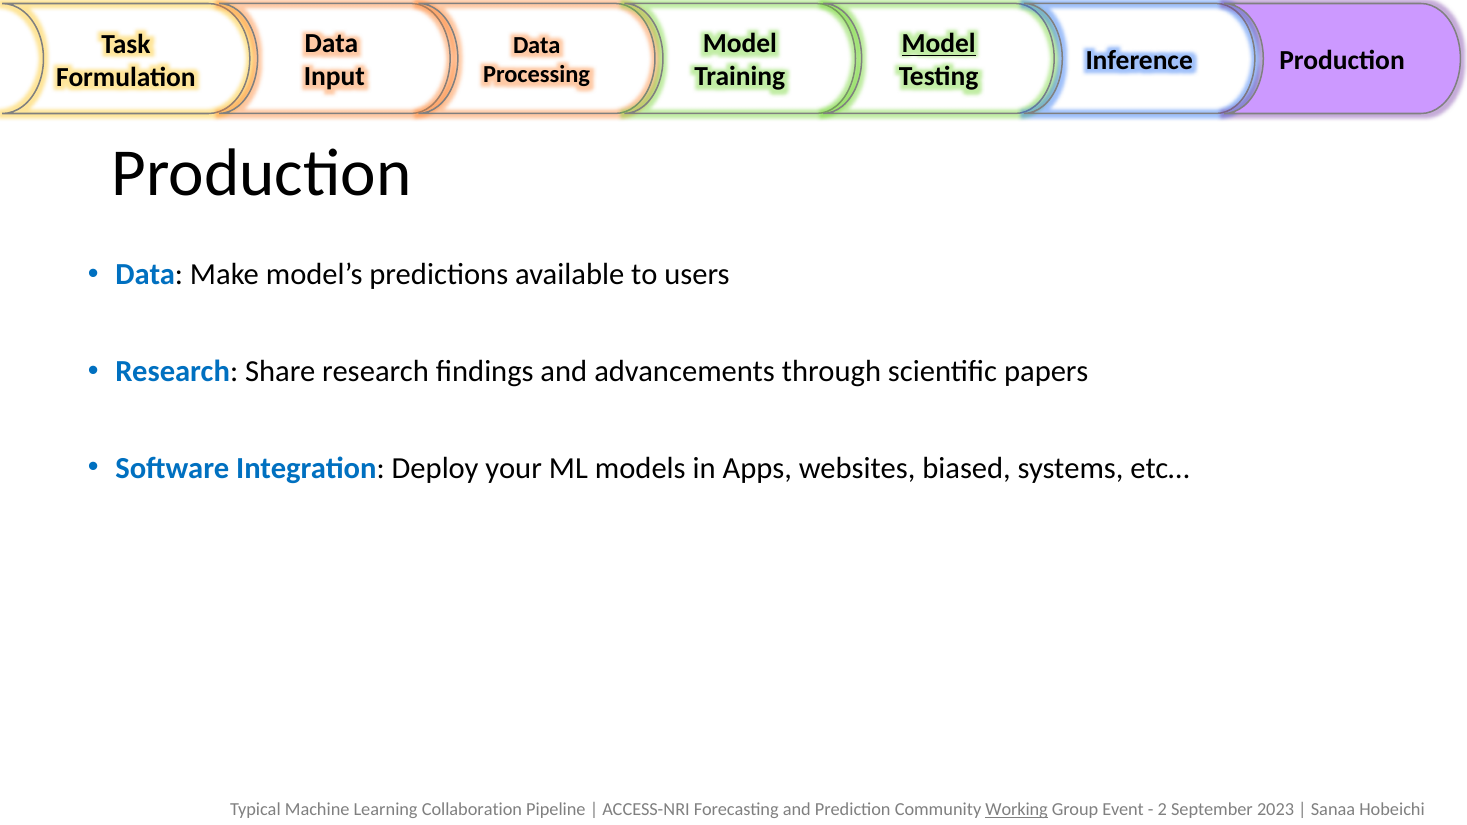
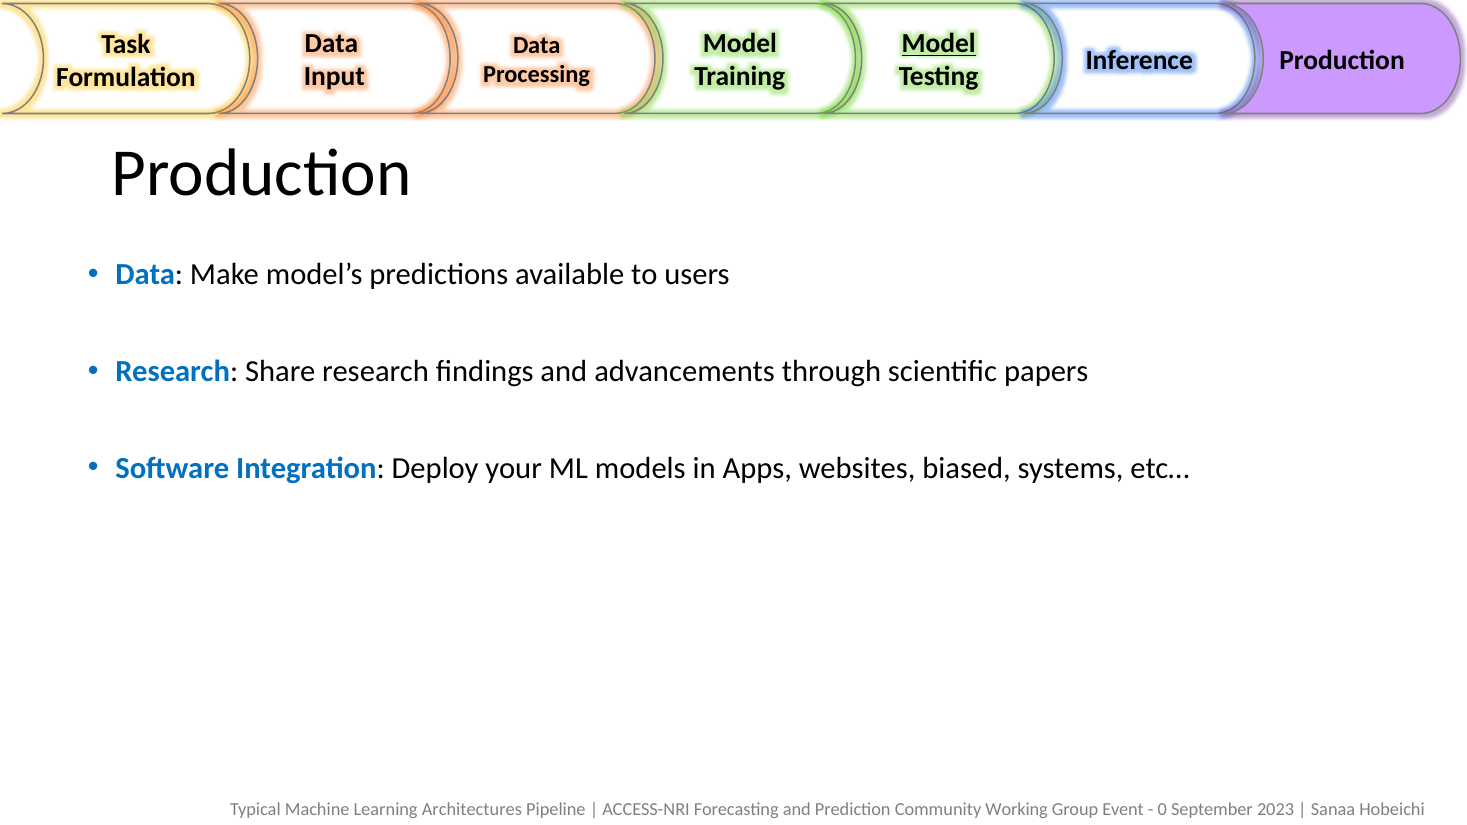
Collaboration: Collaboration -> Architectures
Working underline: present -> none
2: 2 -> 0
